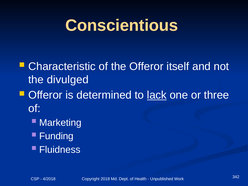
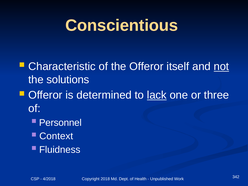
not underline: none -> present
divulged: divulged -> solutions
Marketing: Marketing -> Personnel
Funding: Funding -> Context
